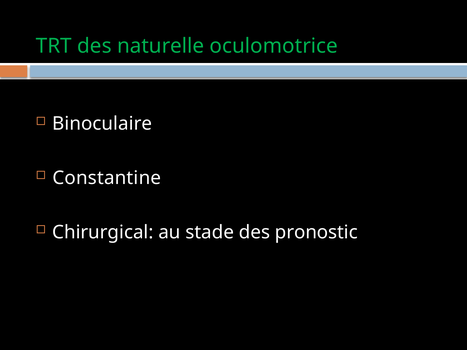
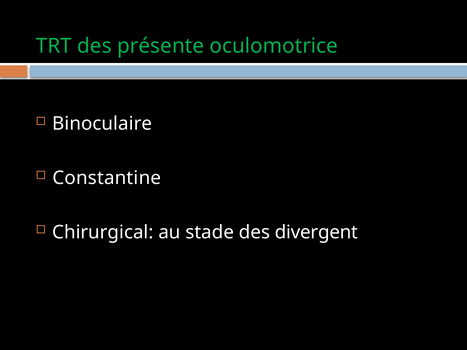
naturelle: naturelle -> présente
pronostic: pronostic -> divergent
